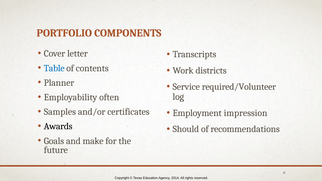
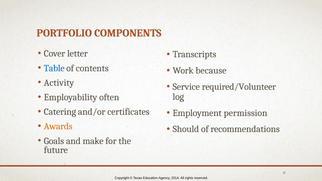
districts: districts -> because
Planner: Planner -> Activity
Samples: Samples -> Catering
impression: impression -> permission
Awards colour: black -> orange
